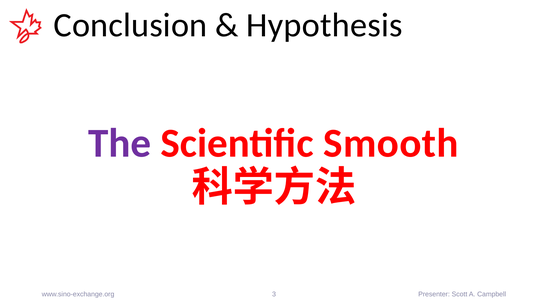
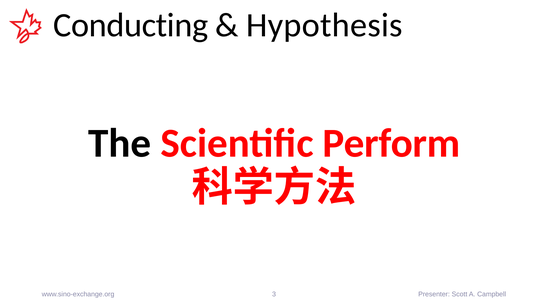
Conclusion: Conclusion -> Conducting
The colour: purple -> black
Smooth: Smooth -> Perform
